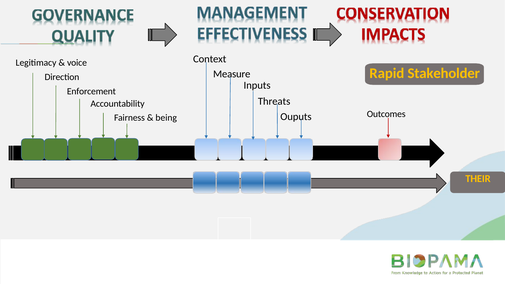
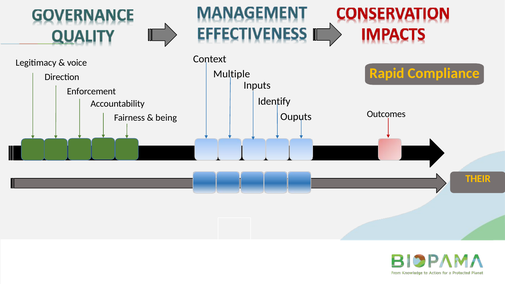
Stakeholder: Stakeholder -> Compliance
Measure: Measure -> Multiple
Threats: Threats -> Identify
